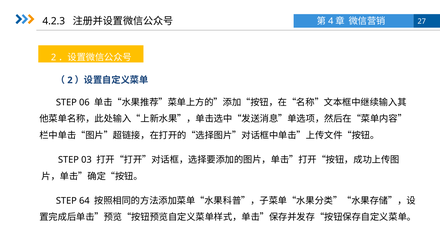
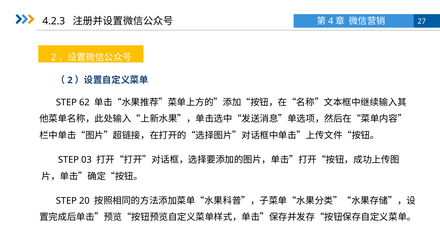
06: 06 -> 62
64: 64 -> 20
